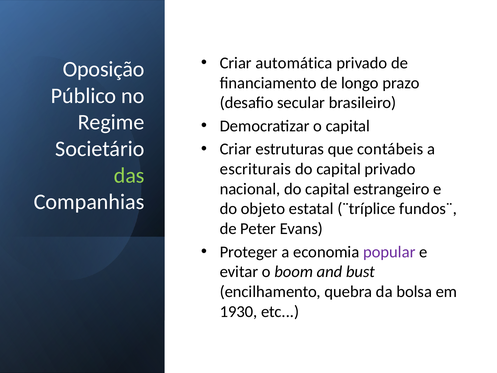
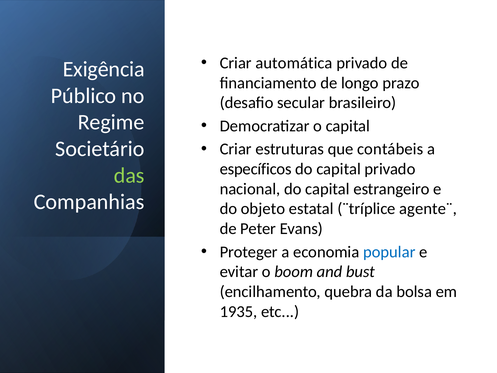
Oposição: Oposição -> Exigência
escriturais: escriturais -> específicos
fundos¨: fundos¨ -> agente¨
popular colour: purple -> blue
1930: 1930 -> 1935
